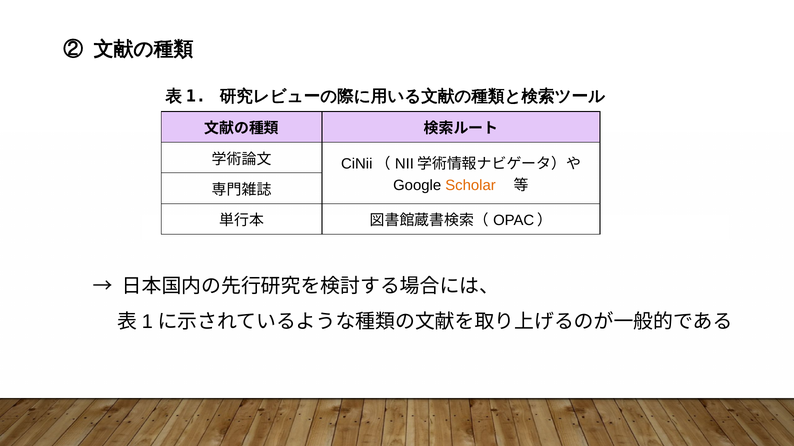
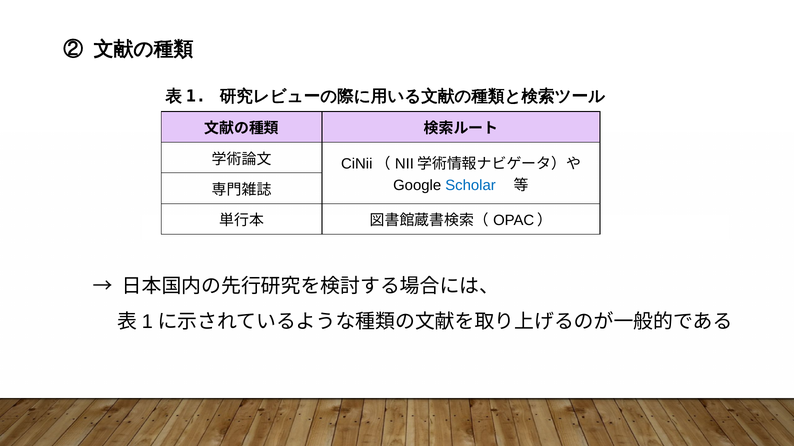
Scholar colour: orange -> blue
